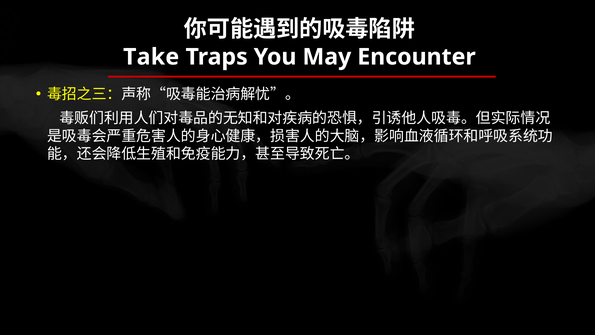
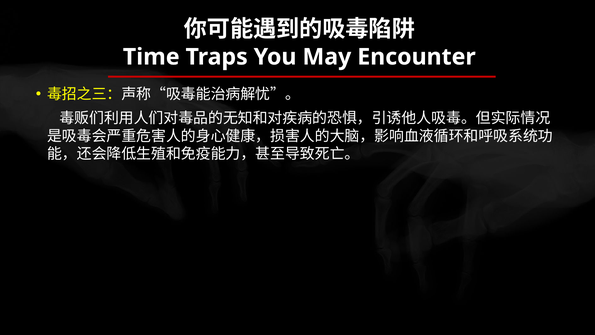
Take: Take -> Time
